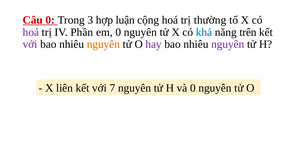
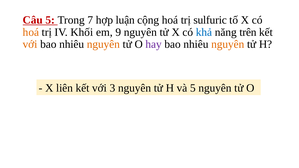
Câu 0: 0 -> 5
3: 3 -> 7
thường: thường -> sulfuric
hoá at (31, 32) colour: purple -> orange
Phần: Phần -> Khối
em 0: 0 -> 9
với at (30, 44) colour: purple -> orange
nguyên at (228, 44) colour: purple -> orange
7: 7 -> 3
và 0: 0 -> 5
